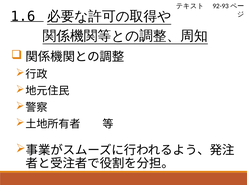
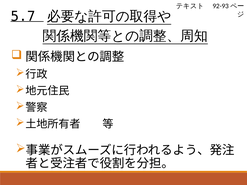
1.6: 1.6 -> 5.7
